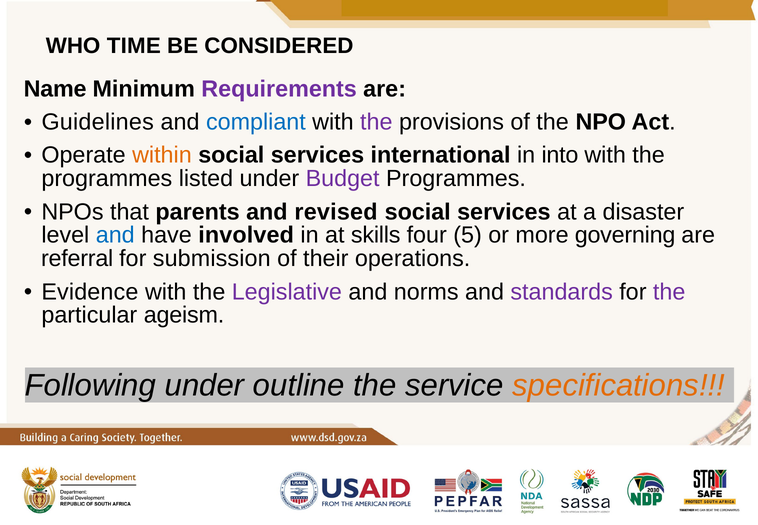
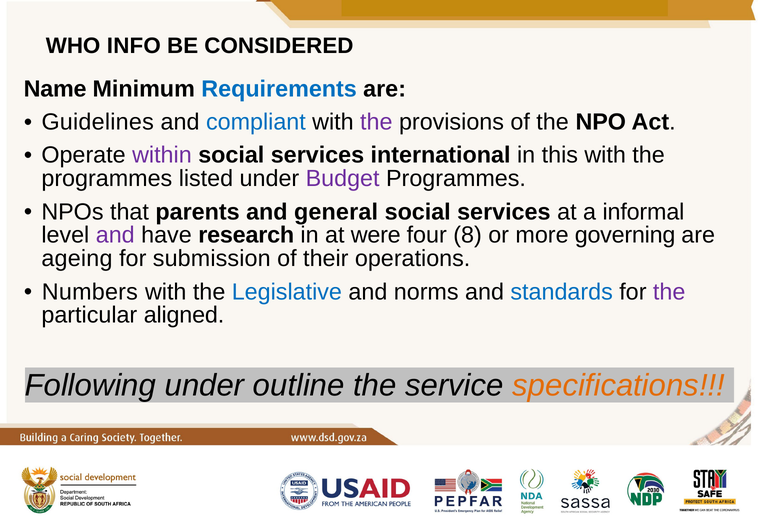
TIME: TIME -> INFO
Requirements colour: purple -> blue
within colour: orange -> purple
into: into -> this
revised: revised -> general
disaster: disaster -> informal
and at (115, 235) colour: blue -> purple
involved: involved -> research
skills: skills -> were
5: 5 -> 8
referral: referral -> ageing
Evidence: Evidence -> Numbers
Legislative colour: purple -> blue
standards colour: purple -> blue
ageism: ageism -> aligned
